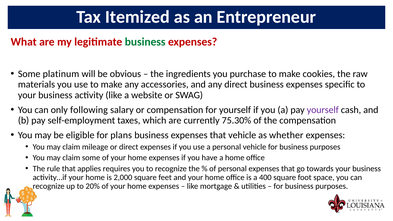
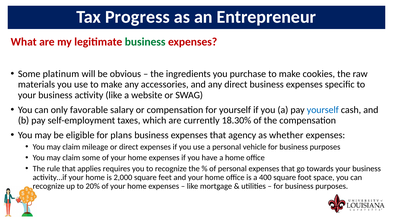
Itemized: Itemized -> Progress
following: following -> favorable
yourself at (323, 110) colour: purple -> blue
75.30%: 75.30% -> 18.30%
that vehicle: vehicle -> agency
